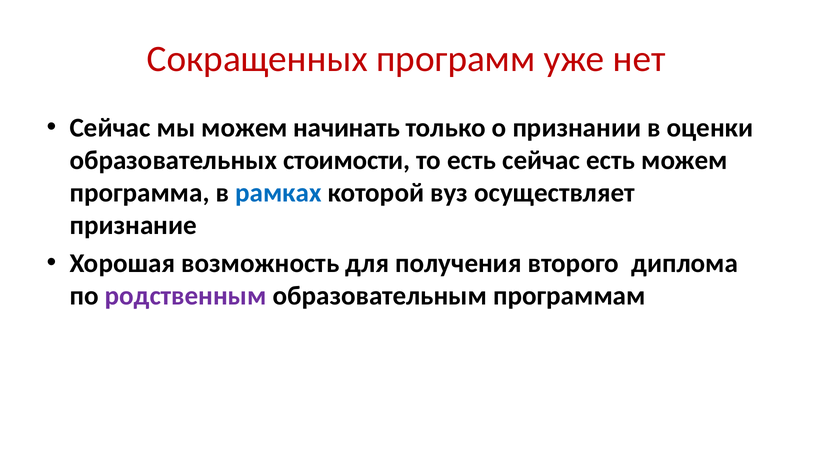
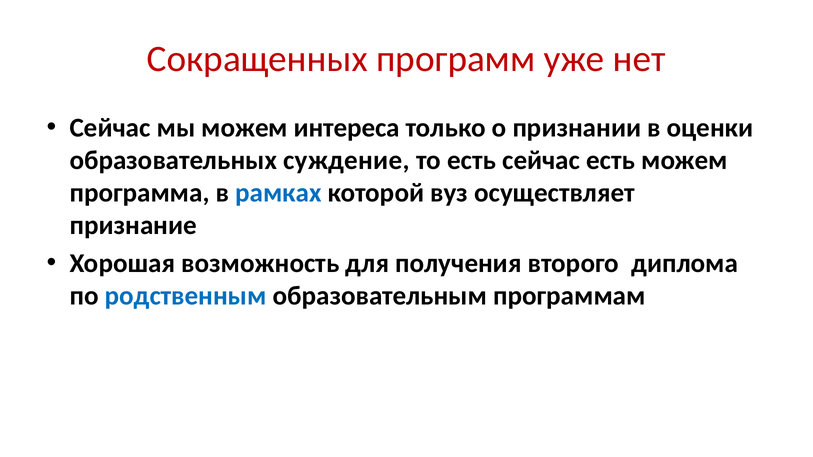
начинать: начинать -> интереса
стоимости: стоимости -> суждение
родственным colour: purple -> blue
